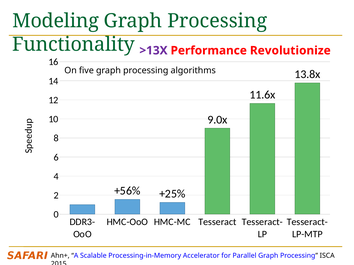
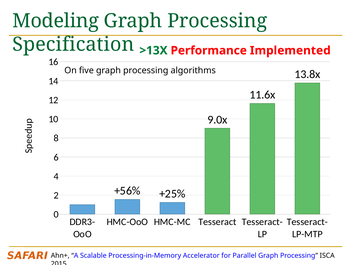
Functionality: Functionality -> Specification
>13X colour: purple -> green
Revolutionize: Revolutionize -> Implemented
